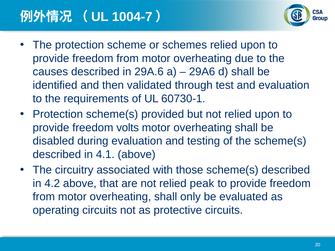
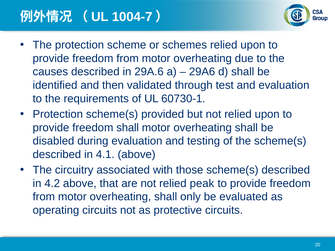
freedom volts: volts -> shall
